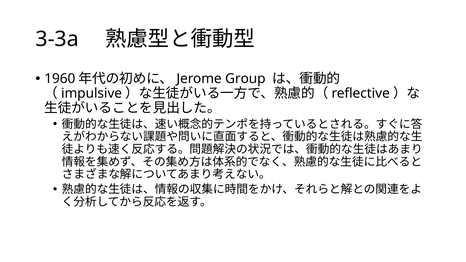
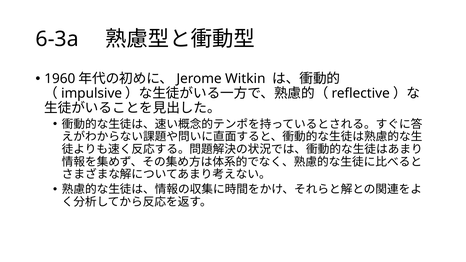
3-3a: 3-3a -> 6-3a
Group: Group -> Witkin
